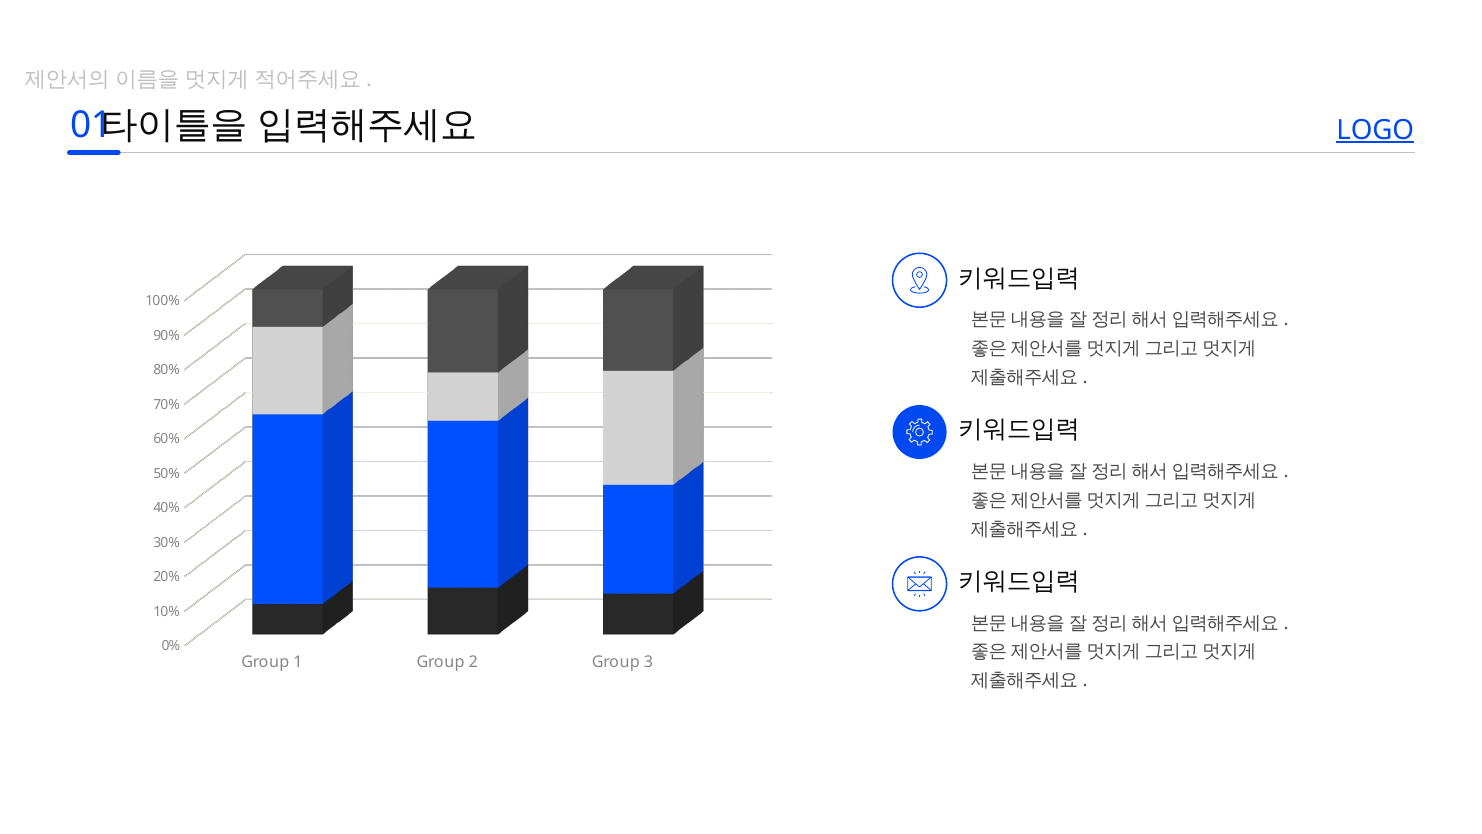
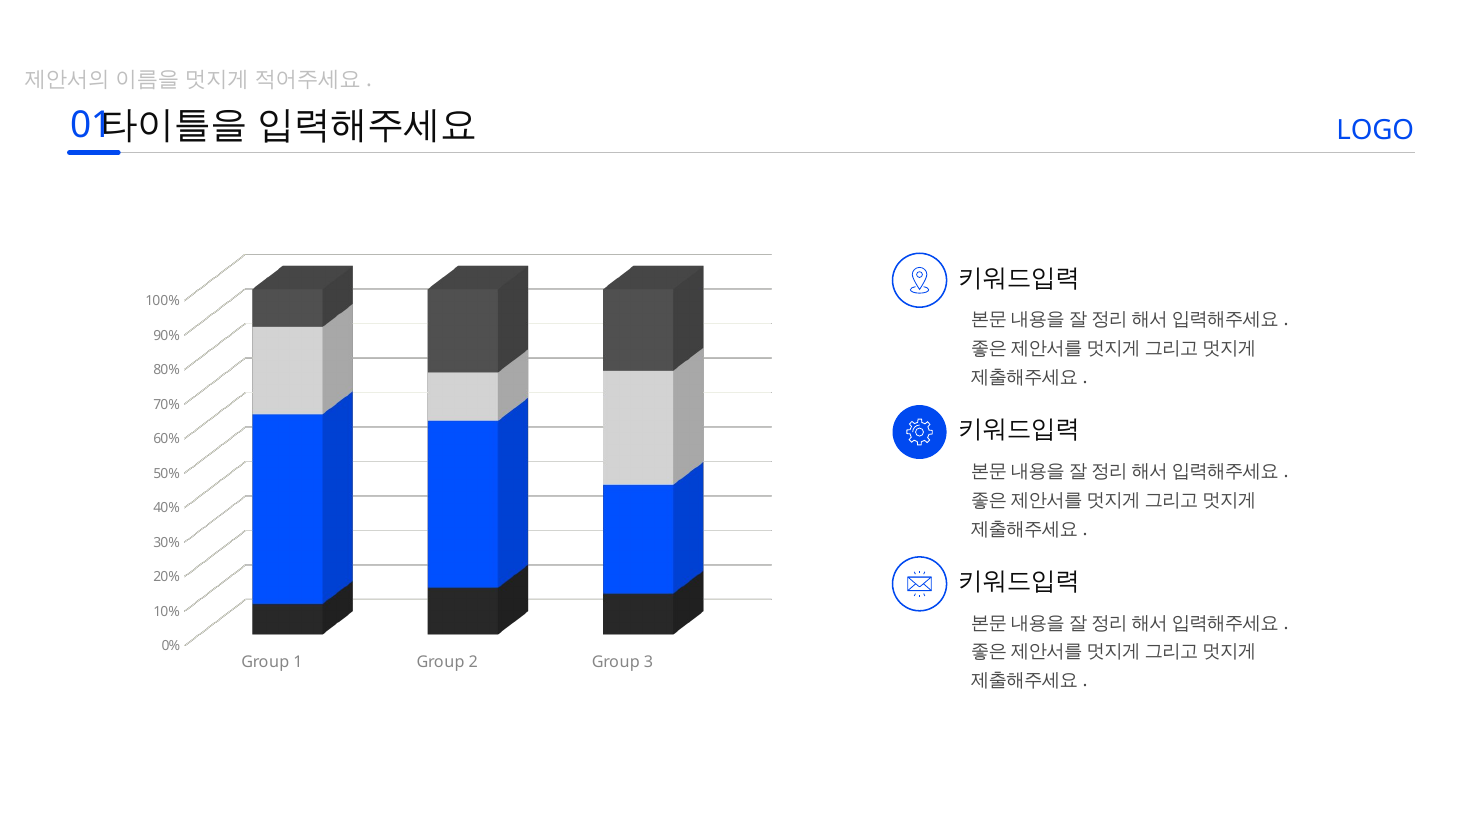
LOGO underline: present -> none
